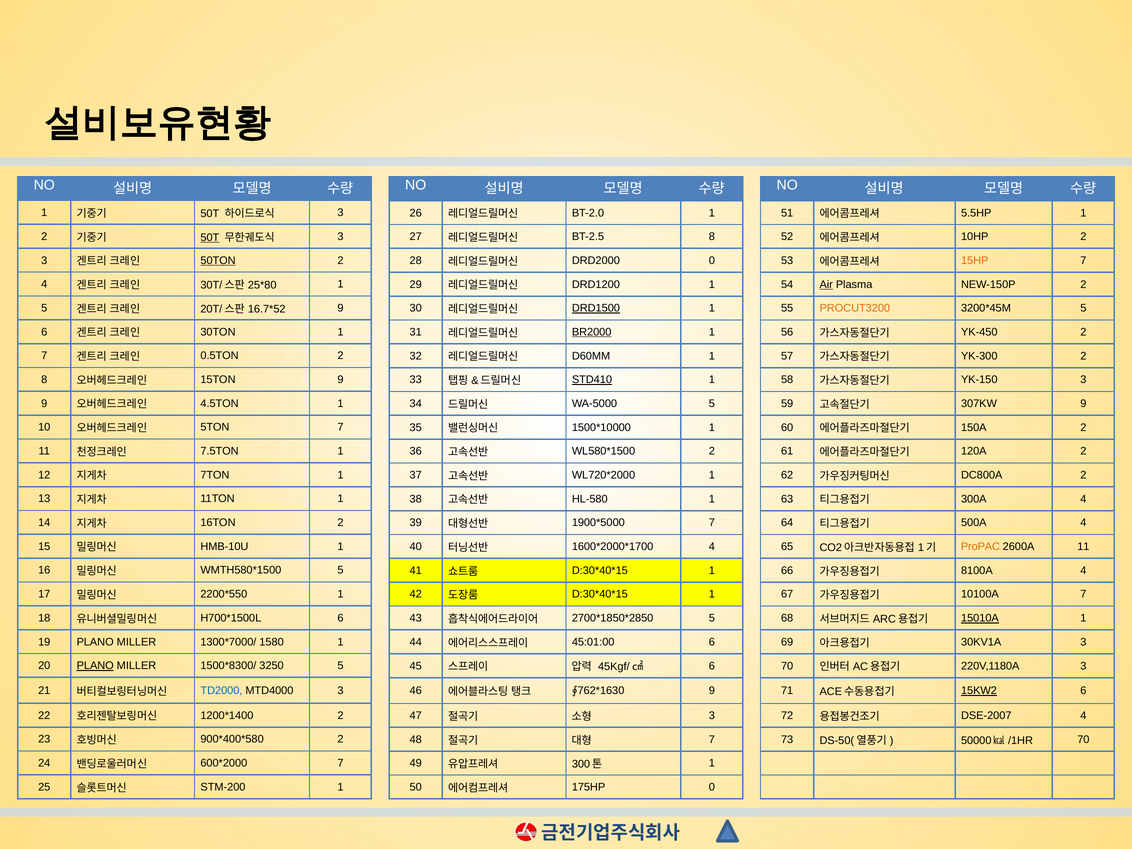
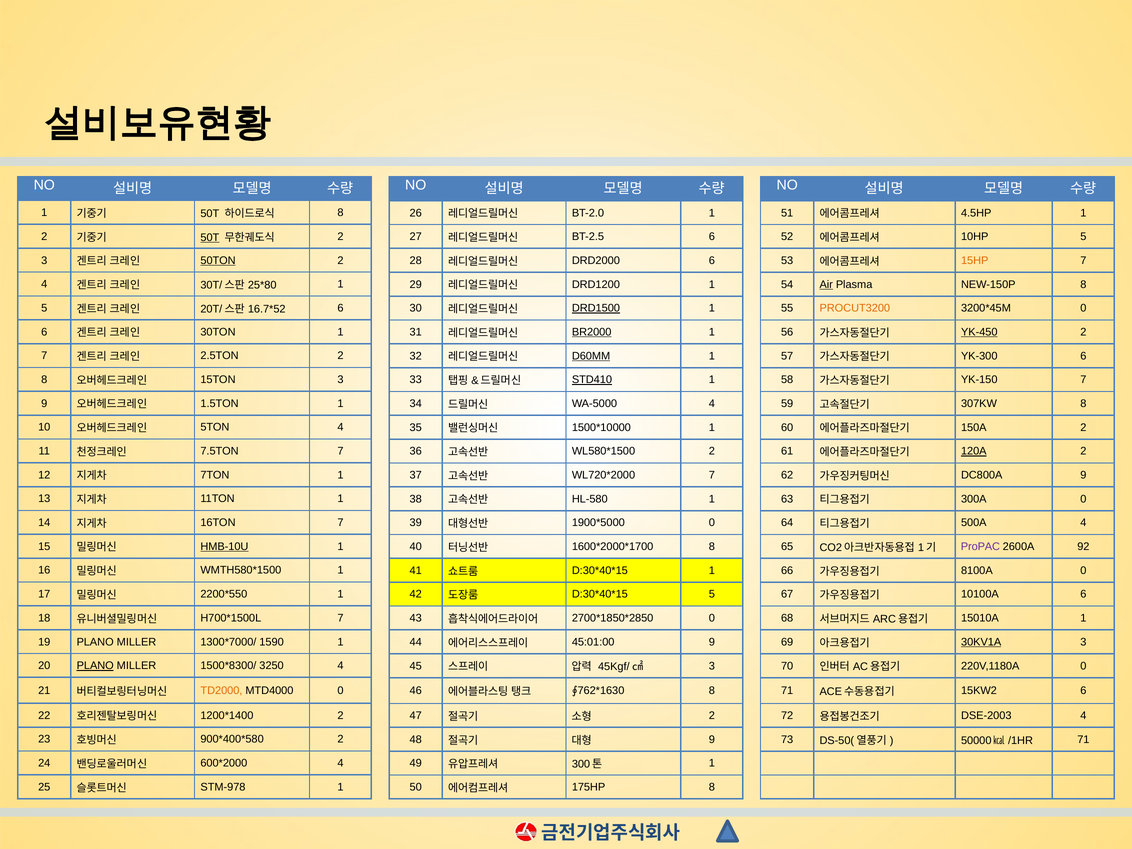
3 at (340, 213): 3 -> 8
5.5HP: 5.5HP -> 4.5HP
3 at (340, 237): 3 -> 2
BT-2.5 8: 8 -> 6
10HP 2: 2 -> 5
DRD2000 0: 0 -> 6
NEW-150P 2: 2 -> 8
9 at (340, 308): 9 -> 6
5 at (1083, 308): 5 -> 0
YK-450 underline: none -> present
0.5TON: 0.5TON -> 2.5TON
D60MM underline: none -> present
YK-300 2: 2 -> 6
15TON 9: 9 -> 3
YK-150 3: 3 -> 7
4.5TON: 4.5TON -> 1.5TON
WA-5000 5: 5 -> 4
307KW 9: 9 -> 8
5TON 7: 7 -> 4
7.5TON 1: 1 -> 7
120A underline: none -> present
1 at (712, 475): 1 -> 7
DC800A 2: 2 -> 9
300A 4: 4 -> 0
16TON 2: 2 -> 7
7 at (712, 523): 7 -> 0
HMB-10U underline: none -> present
4 at (712, 547): 4 -> 8
ProPAC colour: orange -> purple
2600A 11: 11 -> 92
5 at (340, 570): 5 -> 1
8100A 4: 4 -> 0
1 at (712, 594): 1 -> 5
10100A 7: 7 -> 6
6 at (340, 618): 6 -> 7
5 at (712, 618): 5 -> 0
15010A underline: present -> none
1580: 1580 -> 1590
45:01:00 6: 6 -> 9
30KV1A underline: none -> present
3250 5: 5 -> 4
45Kgf/㎠ 6: 6 -> 3
220V,1180A 3: 3 -> 0
TD2000 colour: blue -> orange
MTD4000 3: 3 -> 0
9 at (712, 691): 9 -> 8
15KW2 underline: present -> none
3 at (712, 716): 3 -> 2
DSE-2007: DSE-2007 -> DSE-2003
7 at (712, 740): 7 -> 9
70 at (1083, 740): 70 -> 71
7 at (340, 763): 7 -> 4
STM-200: STM-200 -> STM-978
175HP 0: 0 -> 8
